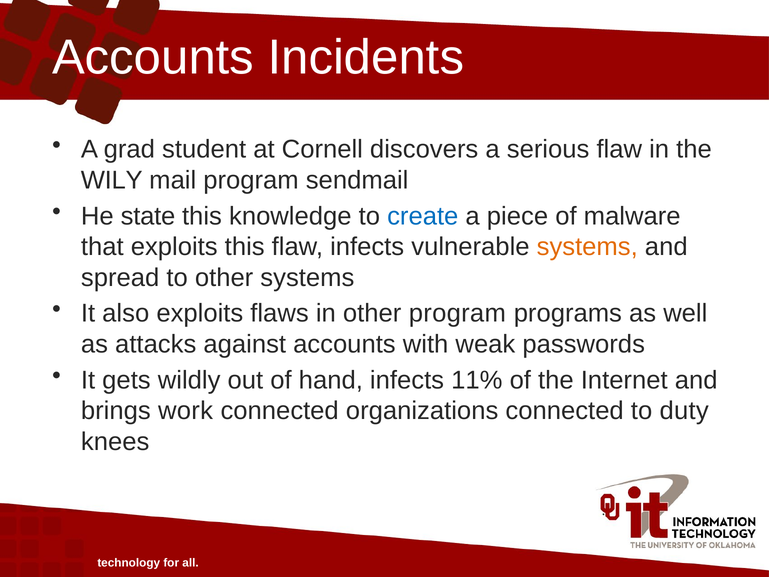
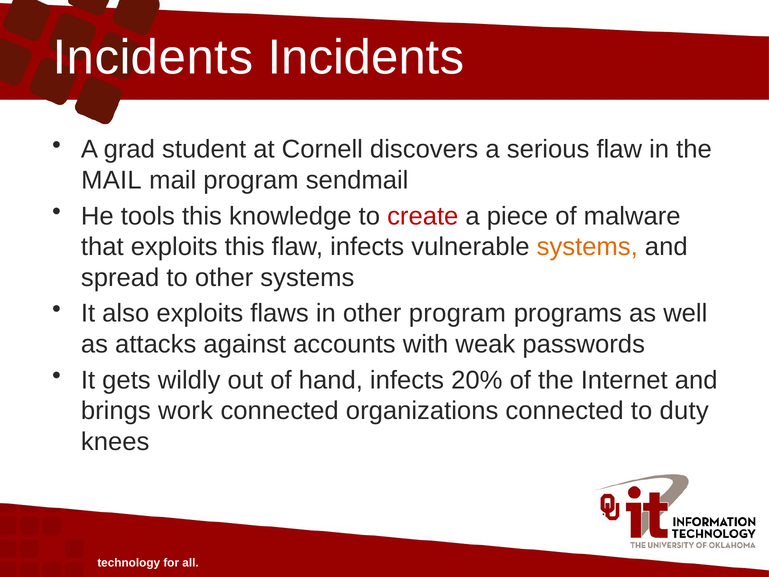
Accounts at (153, 58): Accounts -> Incidents
WILY at (112, 180): WILY -> MAIL
state: state -> tools
create colour: blue -> red
11%: 11% -> 20%
